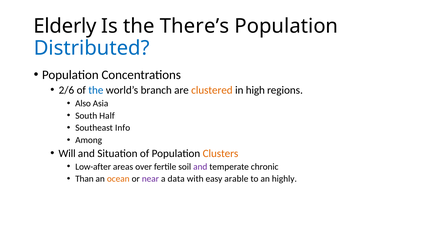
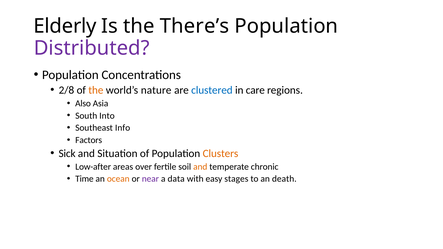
Distributed colour: blue -> purple
2/6: 2/6 -> 2/8
the at (96, 90) colour: blue -> orange
branch: branch -> nature
clustered colour: orange -> blue
high: high -> care
Half: Half -> Into
Among: Among -> Factors
Will: Will -> Sick
and at (200, 167) colour: purple -> orange
Than: Than -> Time
arable: arable -> stages
highly: highly -> death
